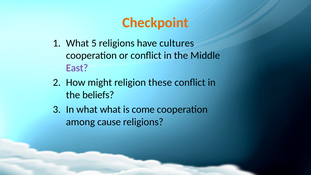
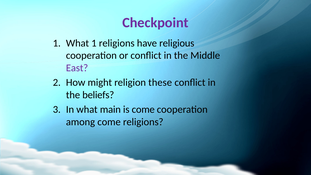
Checkpoint colour: orange -> purple
What 5: 5 -> 1
cultures: cultures -> religious
what what: what -> main
among cause: cause -> come
